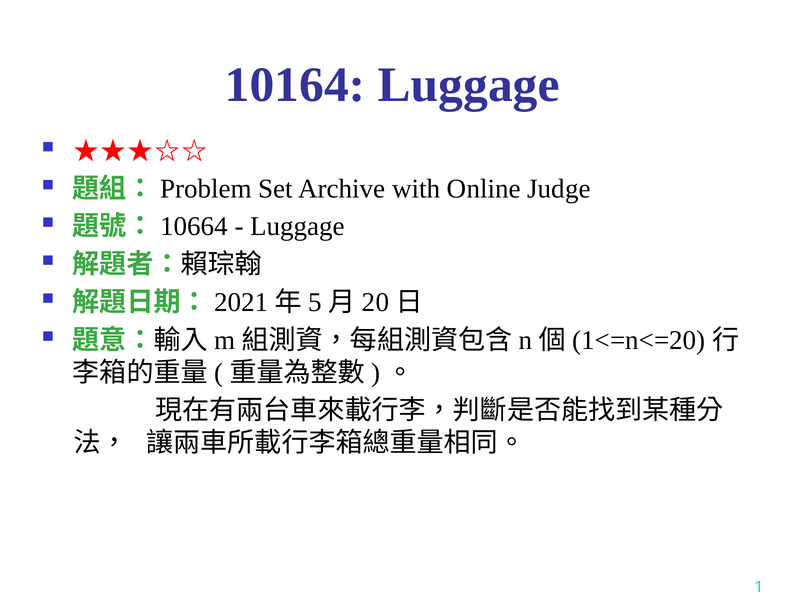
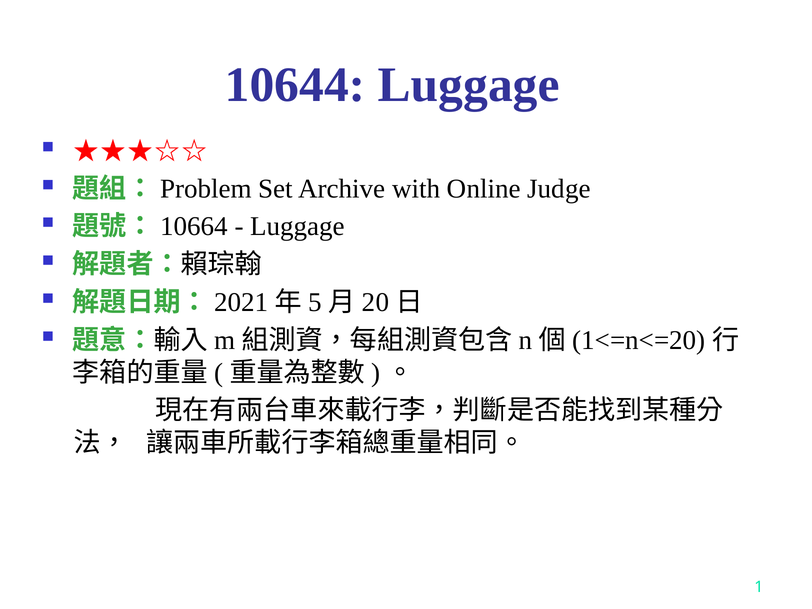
10164: 10164 -> 10644
